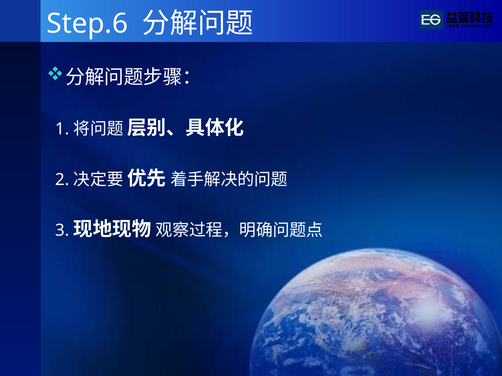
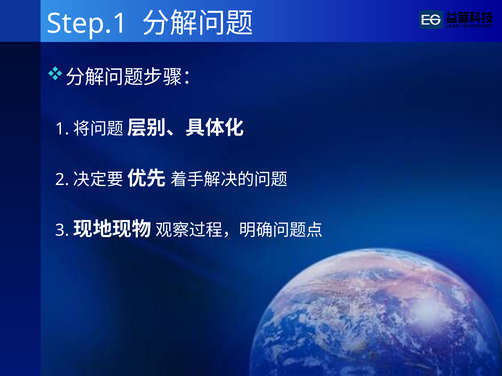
Step.6: Step.6 -> Step.1
